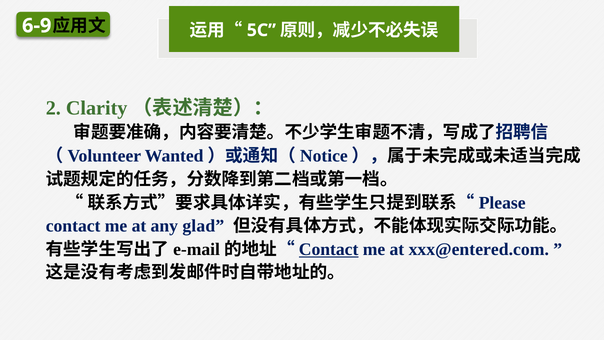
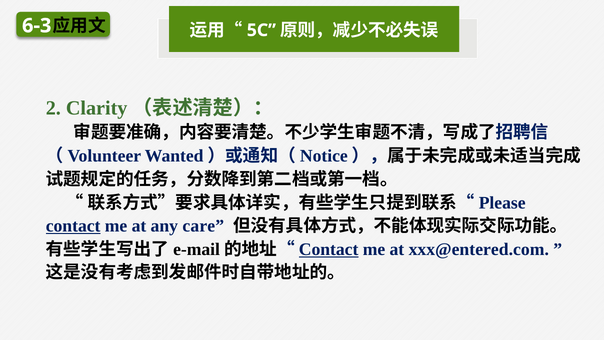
6-9: 6-9 -> 6-3
contact at (73, 226) underline: none -> present
glad: glad -> care
